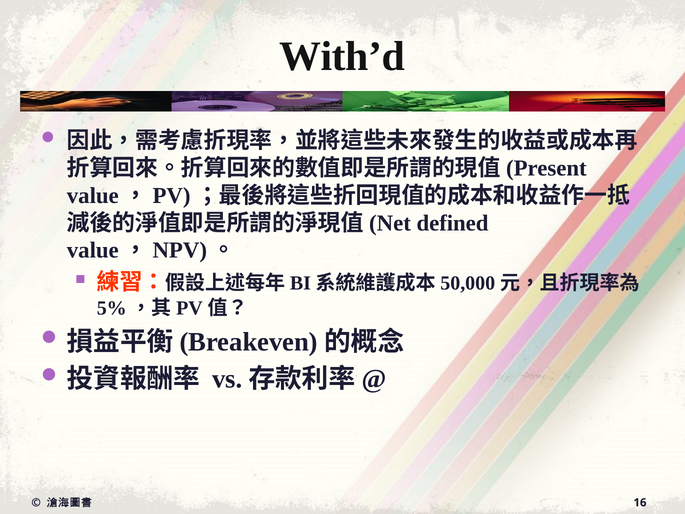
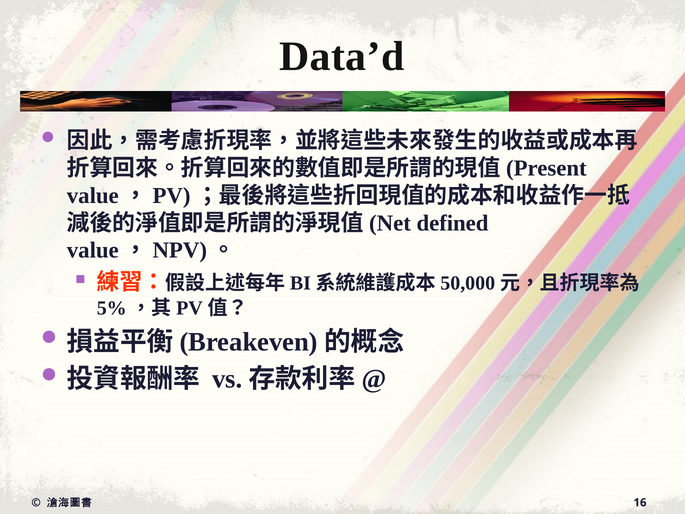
With’d: With’d -> Data’d
